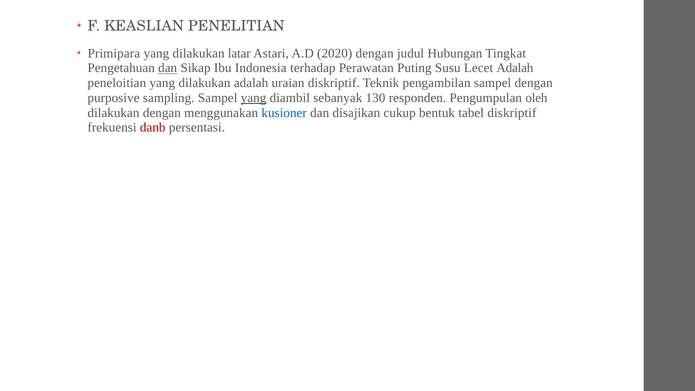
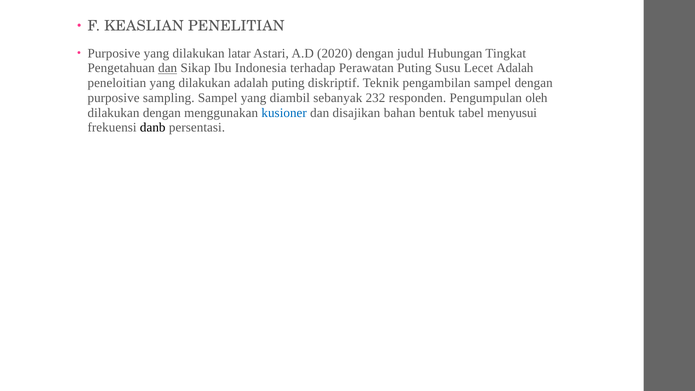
Primipara at (114, 53): Primipara -> Purposive
adalah uraian: uraian -> puting
yang at (254, 98) underline: present -> none
130: 130 -> 232
cukup: cukup -> bahan
tabel diskriptif: diskriptif -> menyusui
danb colour: red -> black
